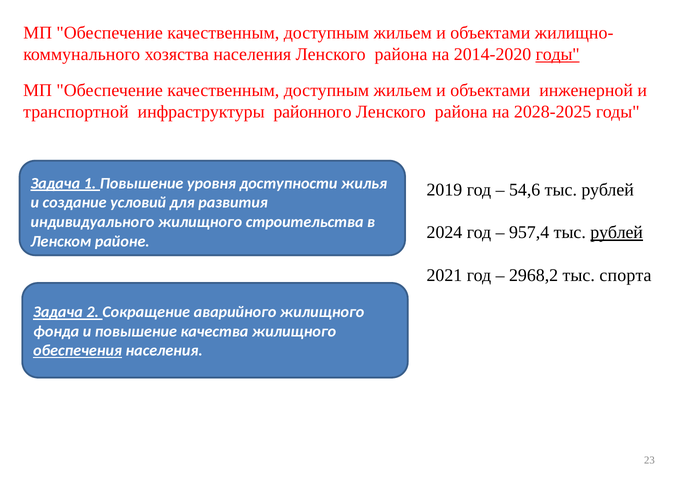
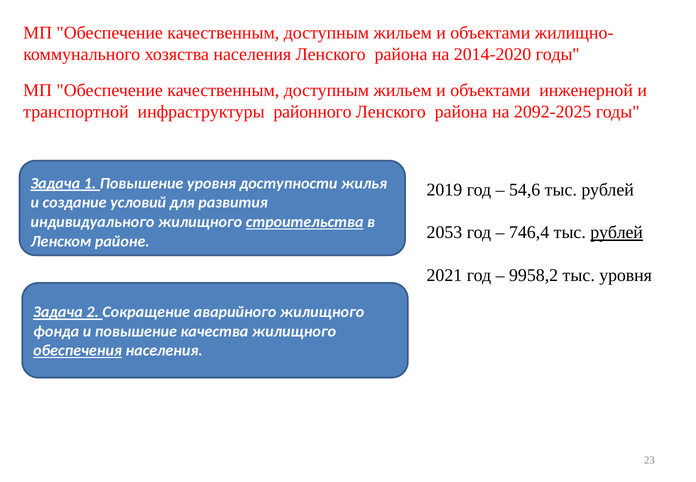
годы at (558, 54) underline: present -> none
2028-2025: 2028-2025 -> 2092-2025
строительства underline: none -> present
2024: 2024 -> 2053
957,4: 957,4 -> 746,4
2968,2: 2968,2 -> 9958,2
тыс спорта: спорта -> уровня
